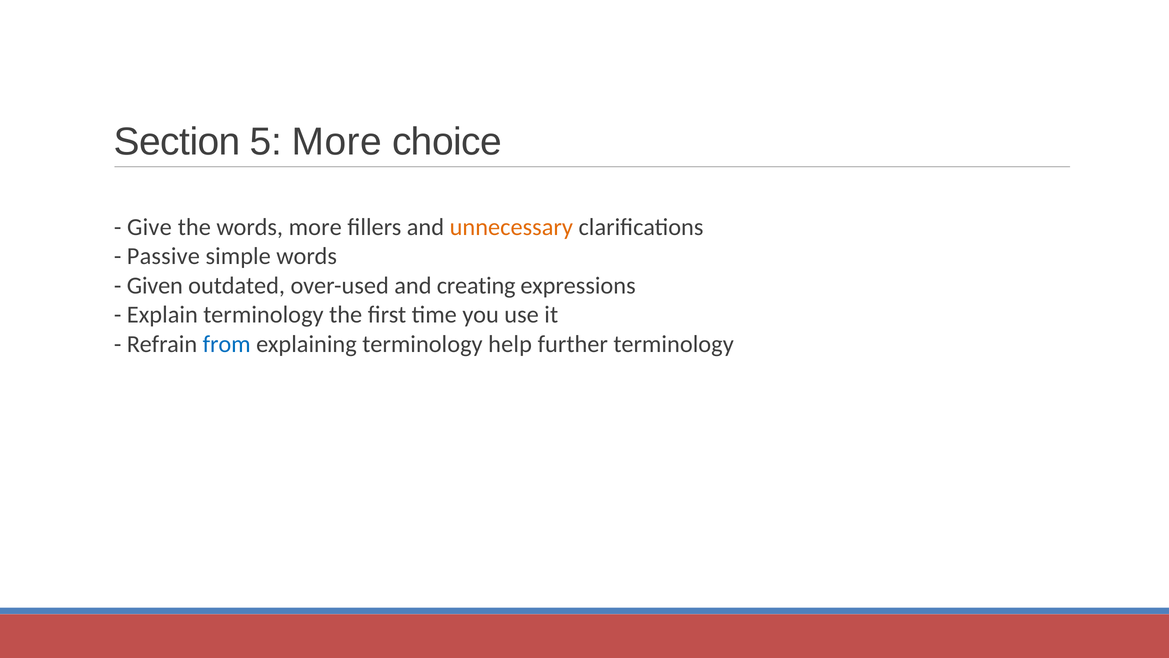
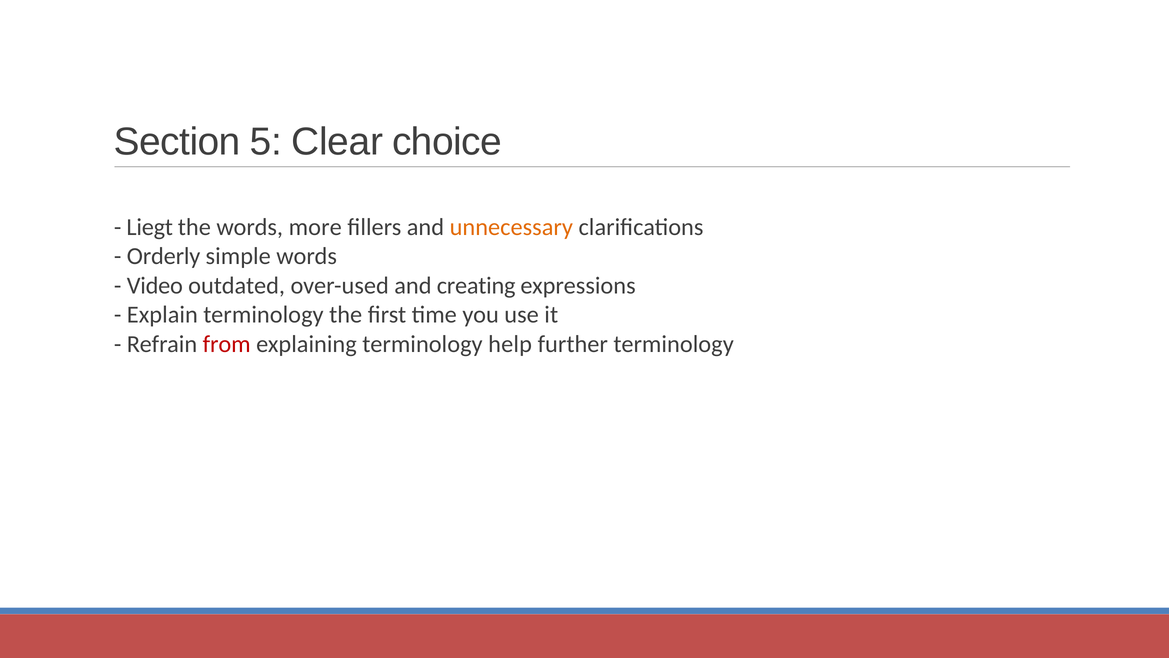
5 More: More -> Clear
Give: Give -> Liegt
Passive: Passive -> Orderly
Given: Given -> Video
from colour: blue -> red
